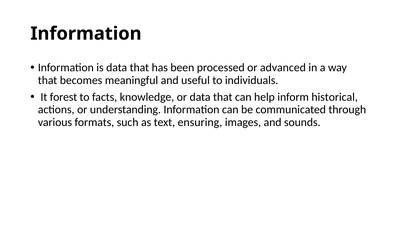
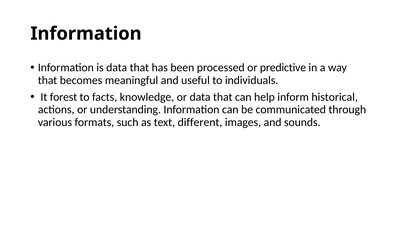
advanced: advanced -> predictive
ensuring: ensuring -> different
